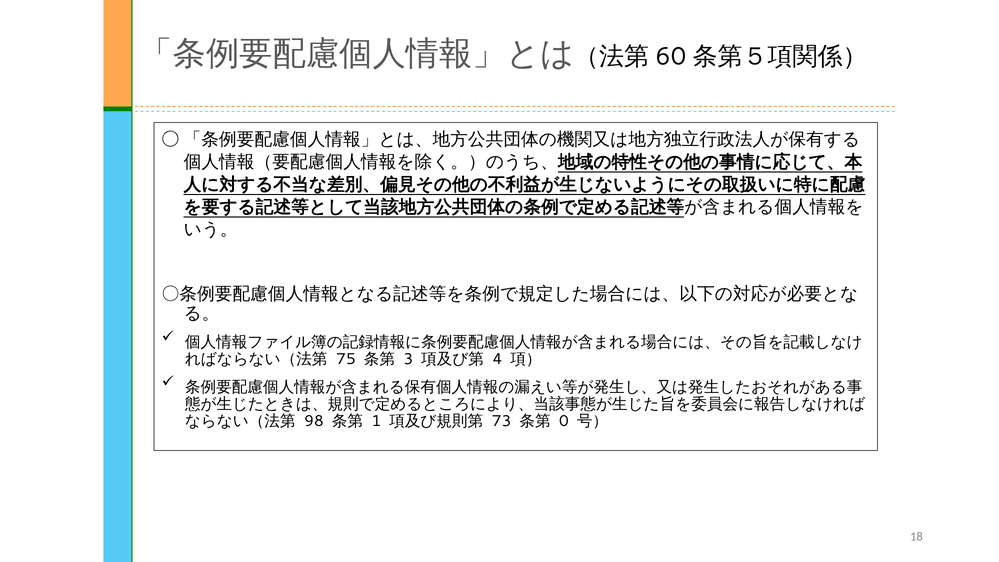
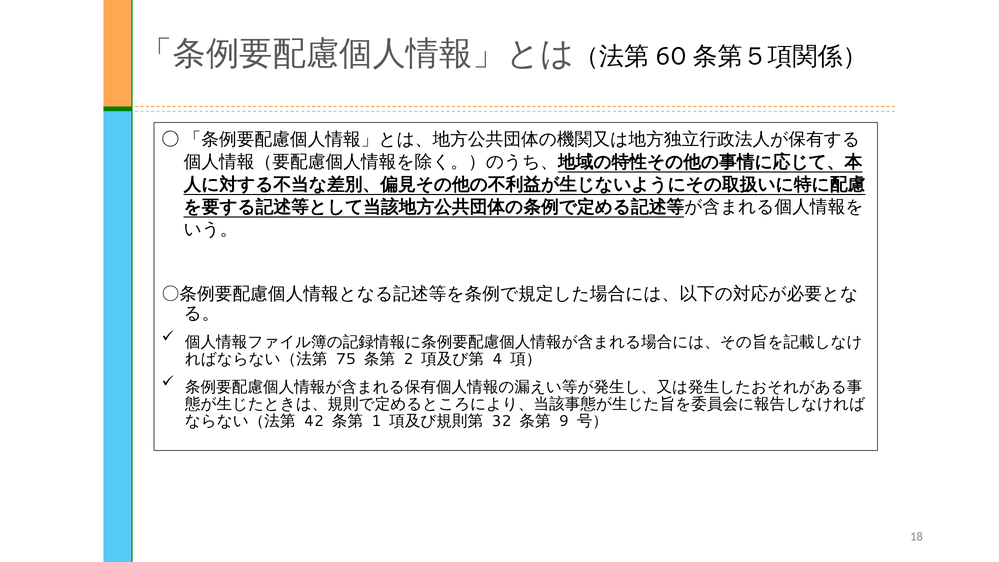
3: 3 -> 2
98: 98 -> 42
73: 73 -> 32
0: 0 -> 9
